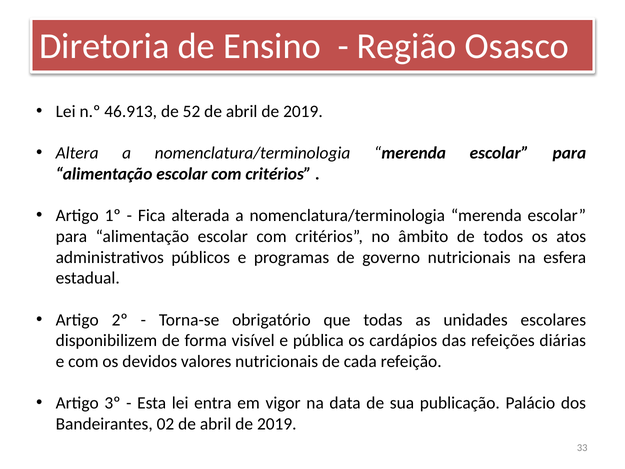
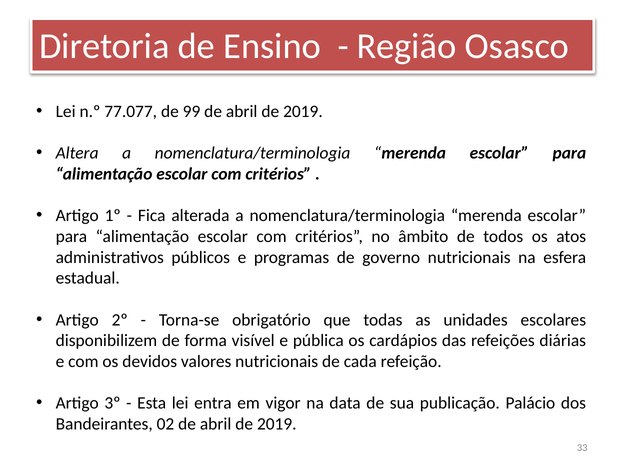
46.913: 46.913 -> 77.077
52: 52 -> 99
